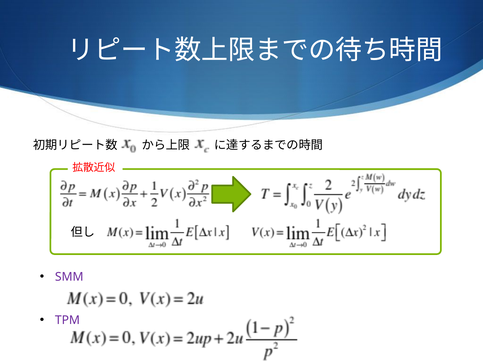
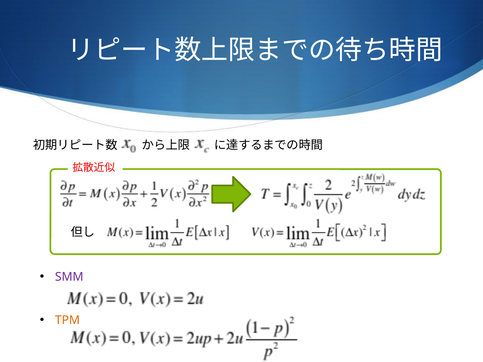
TPM colour: purple -> orange
